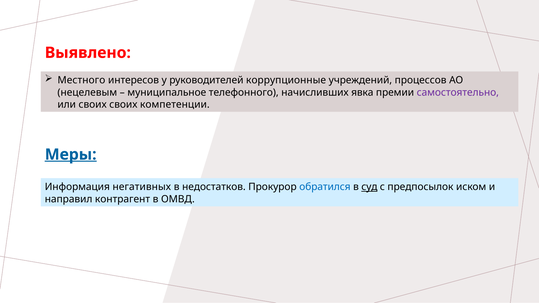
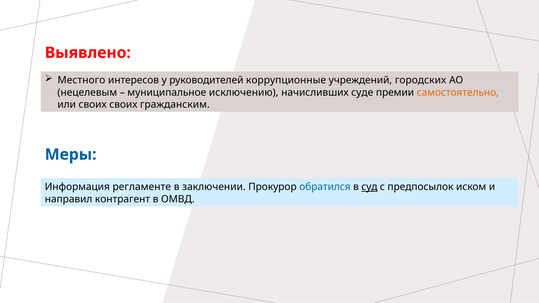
процессов: процессов -> городских
телефонного: телефонного -> исключению
явка: явка -> суде
самостоятельно colour: purple -> orange
компетенции: компетенции -> гражданским
Меры underline: present -> none
негативных: негативных -> регламенте
недостатков: недостатков -> заключении
